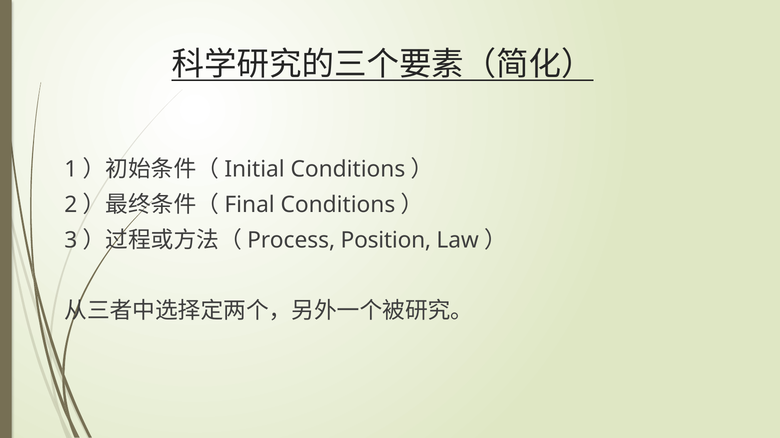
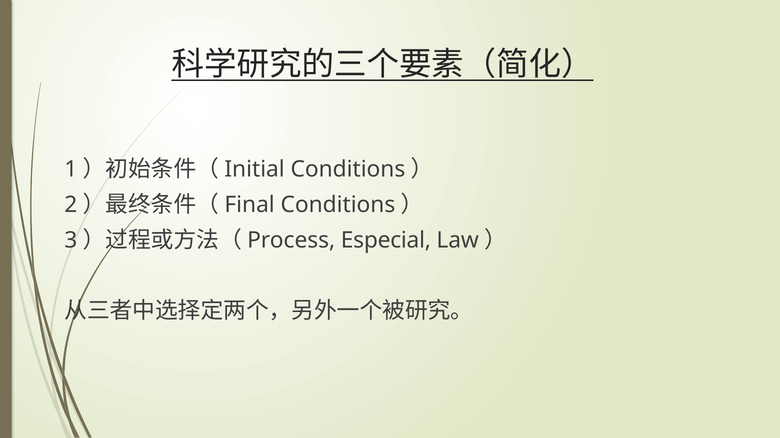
Position: Position -> Especial
